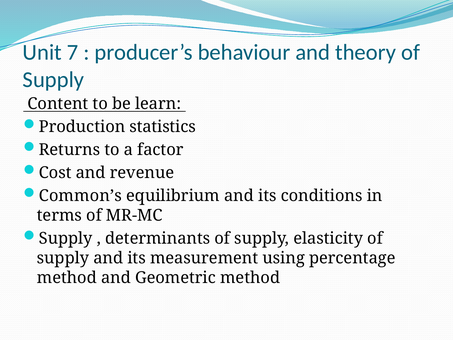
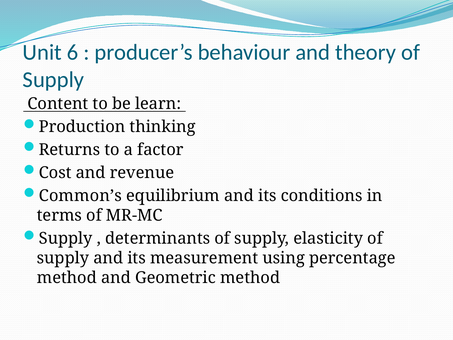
7: 7 -> 6
statistics: statistics -> thinking
